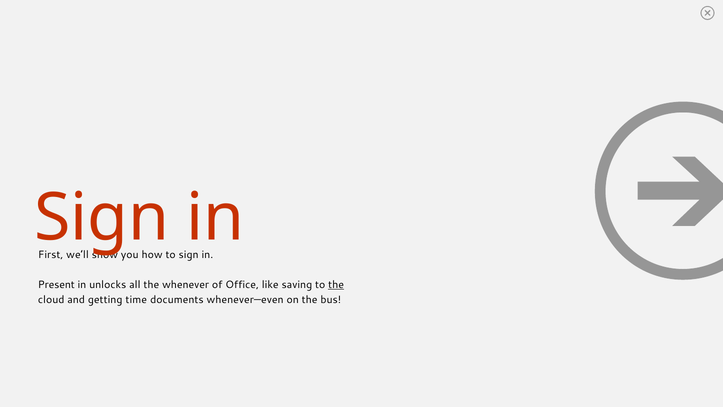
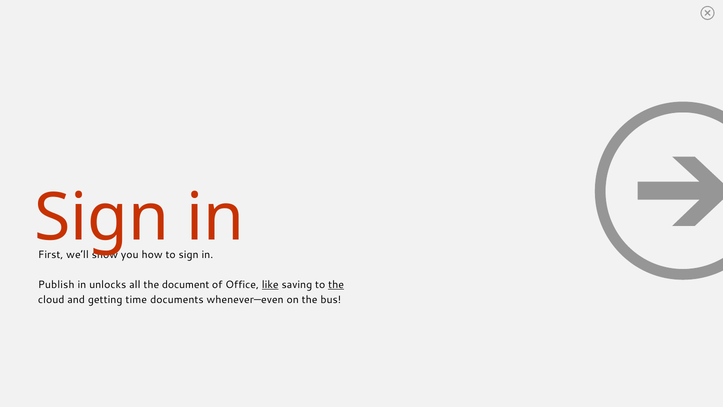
Present: Present -> Publish
whenever: whenever -> document
like underline: none -> present
